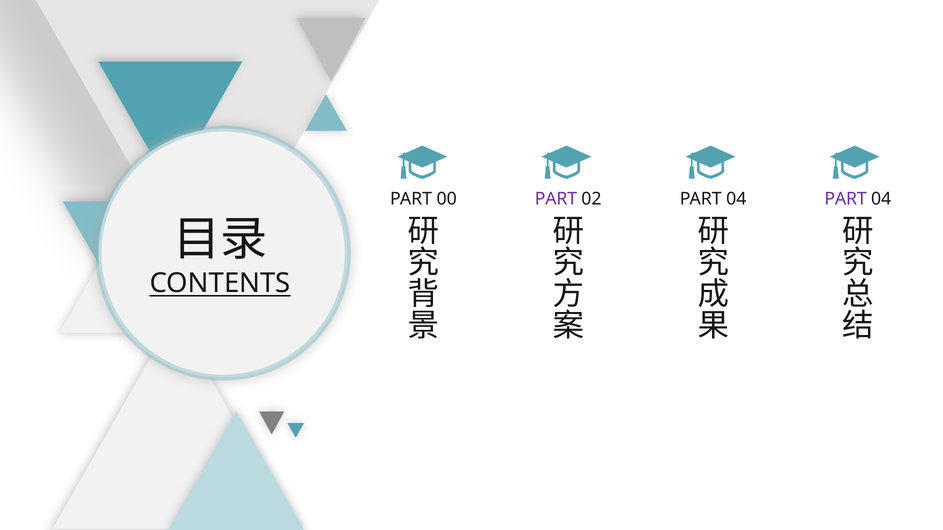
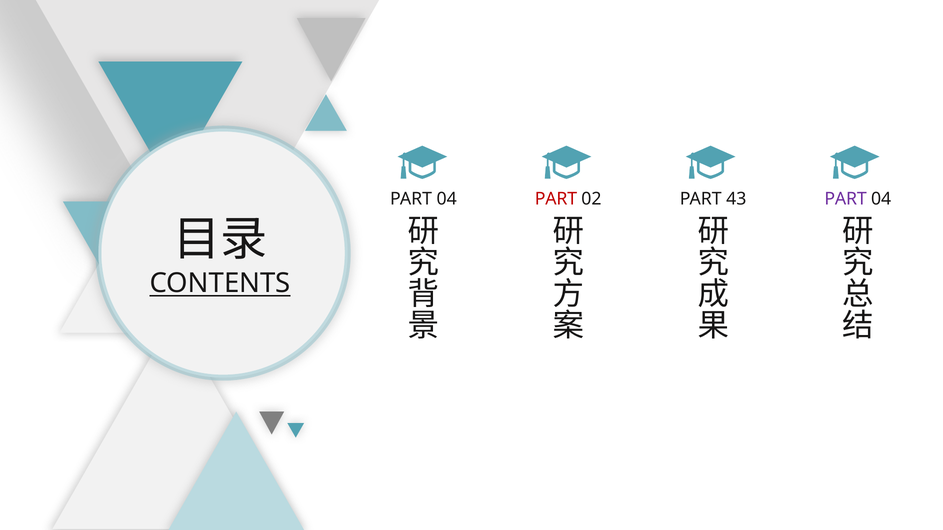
00 at (447, 199): 00 -> 04
PART at (556, 199) colour: purple -> red
04 at (736, 199): 04 -> 43
